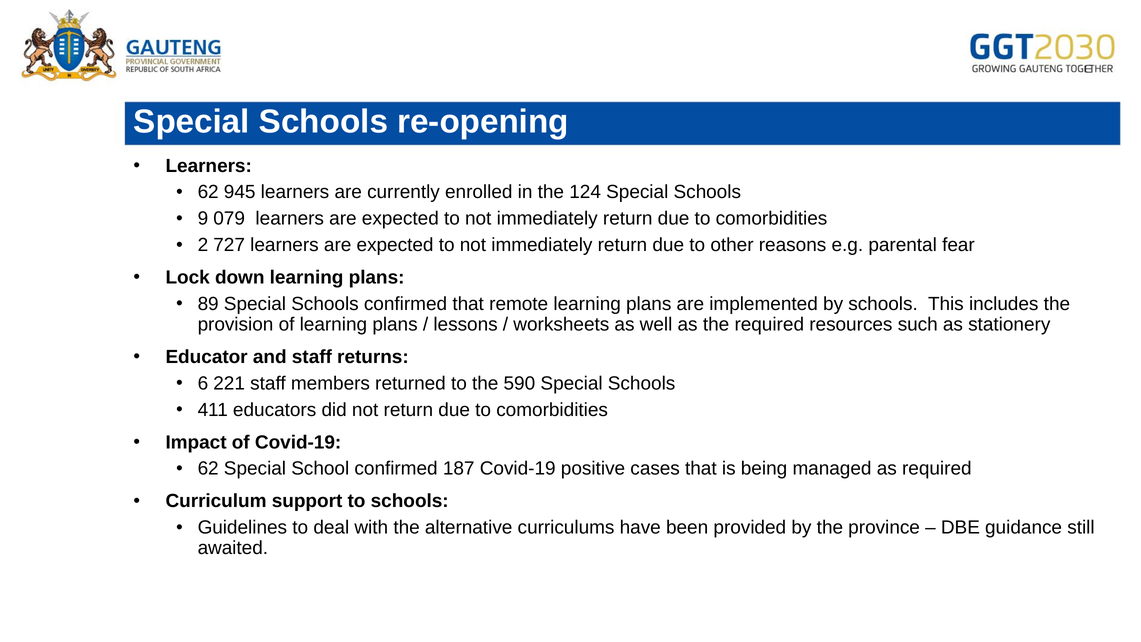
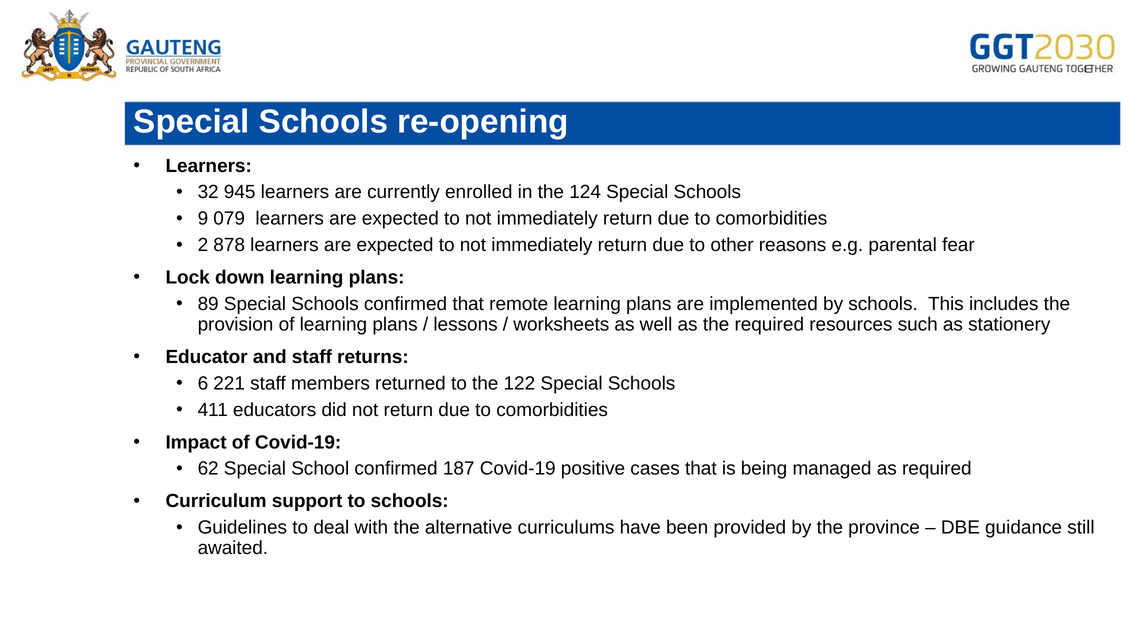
62 at (208, 192): 62 -> 32
727: 727 -> 878
590: 590 -> 122
